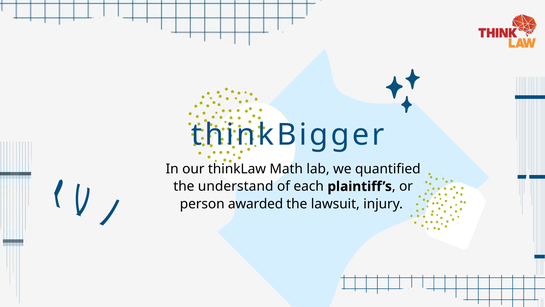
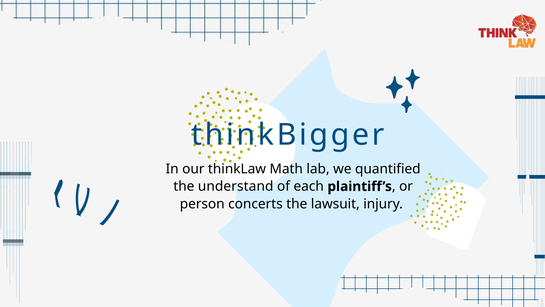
awarded: awarded -> concerts
